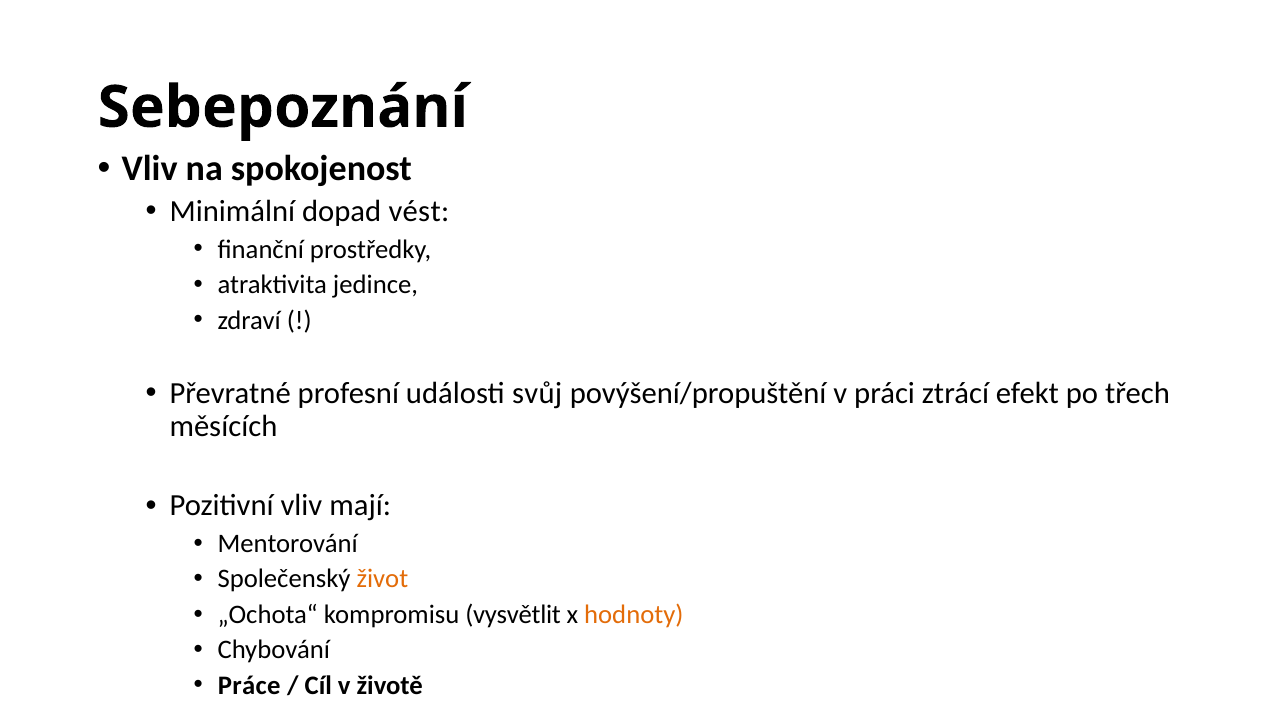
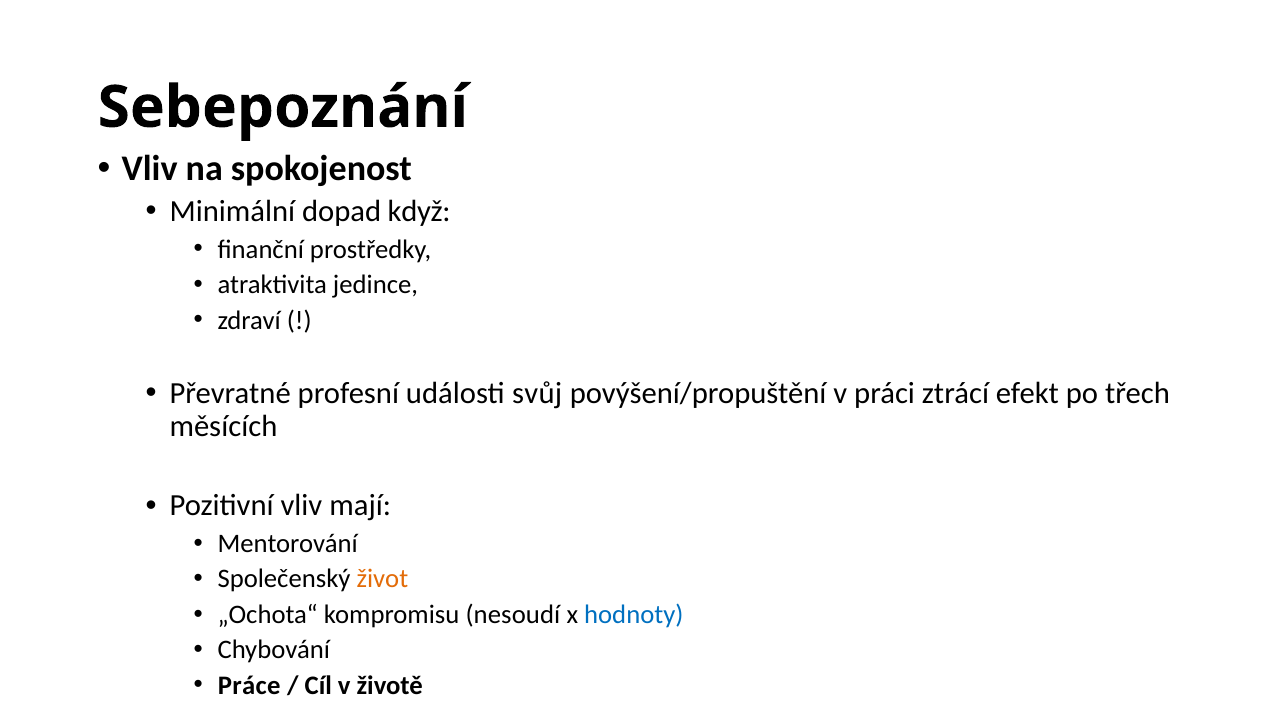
vést: vést -> když
vysvětlit: vysvětlit -> nesoudí
hodnoty colour: orange -> blue
